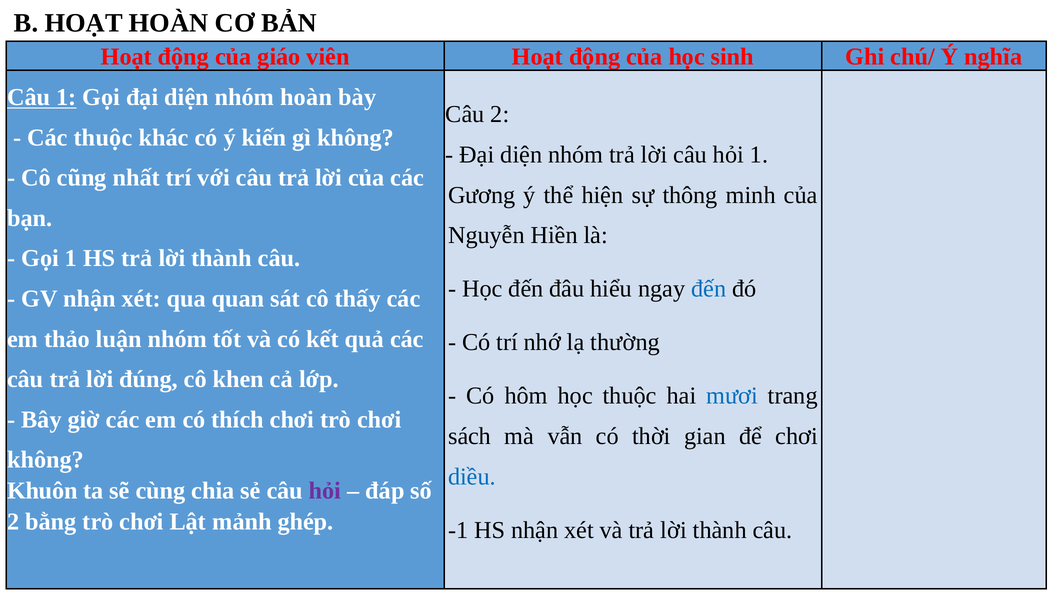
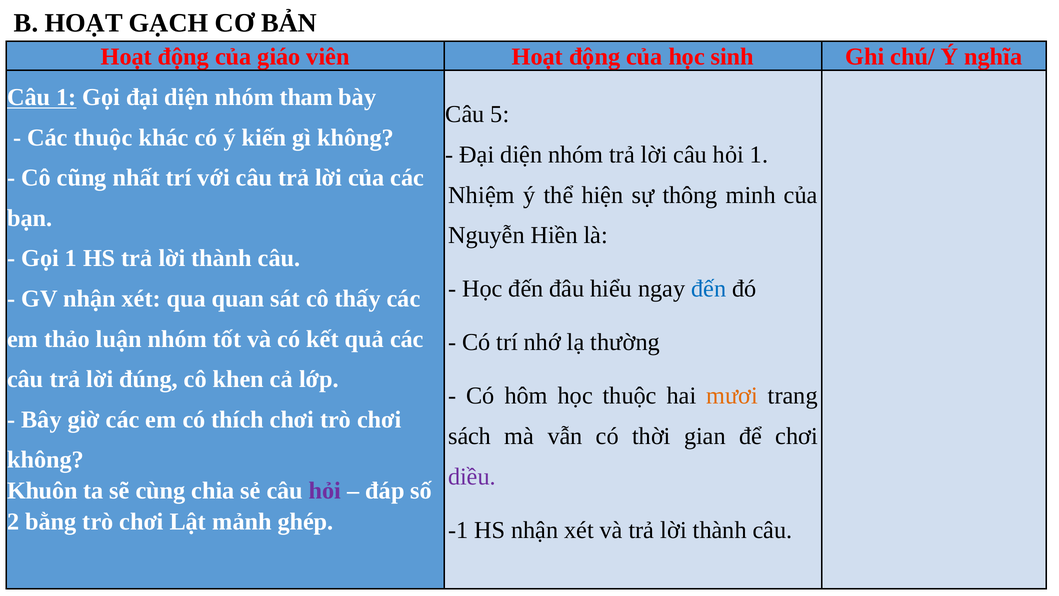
HOẠT HOÀN: HOÀN -> GẠCH
nhóm hoàn: hoàn -> tham
Câu 2: 2 -> 5
Gương: Gương -> Nhiệm
mươi colour: blue -> orange
diều colour: blue -> purple
